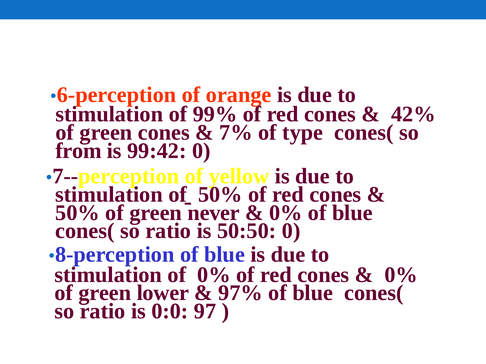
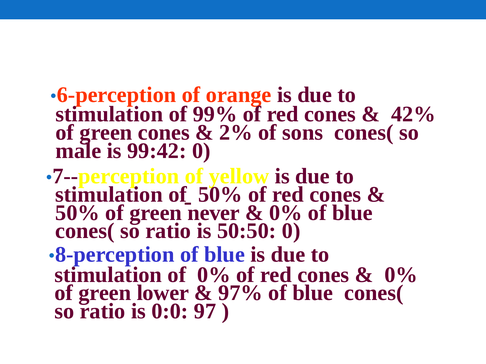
7%: 7% -> 2%
type: type -> sons
from: from -> male
